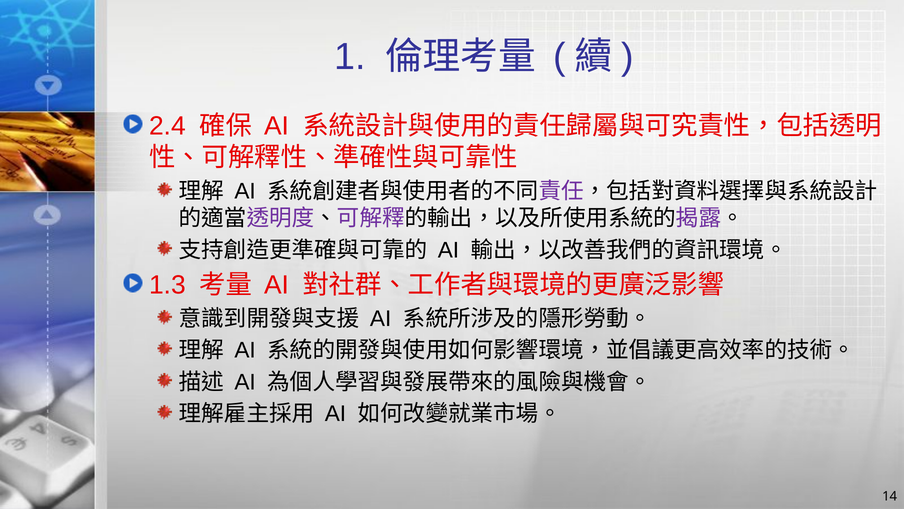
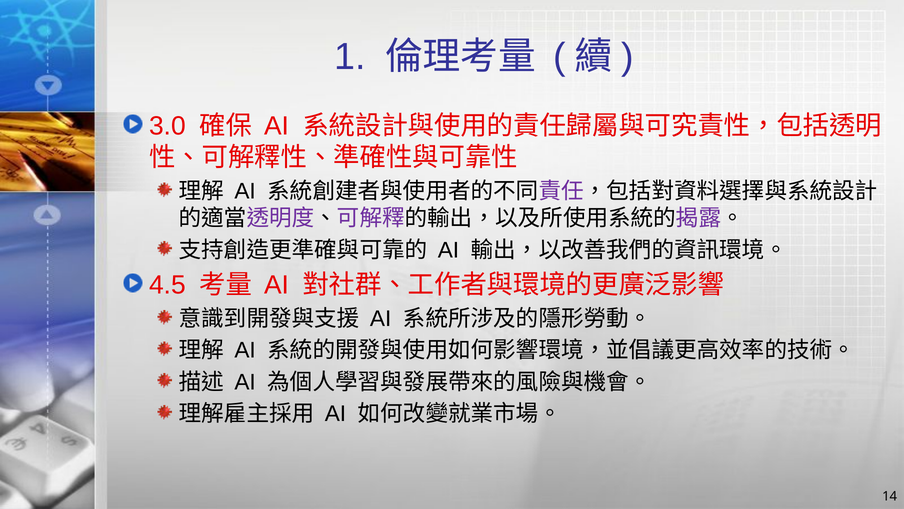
2.4: 2.4 -> 3.0
1.3: 1.3 -> 4.5
